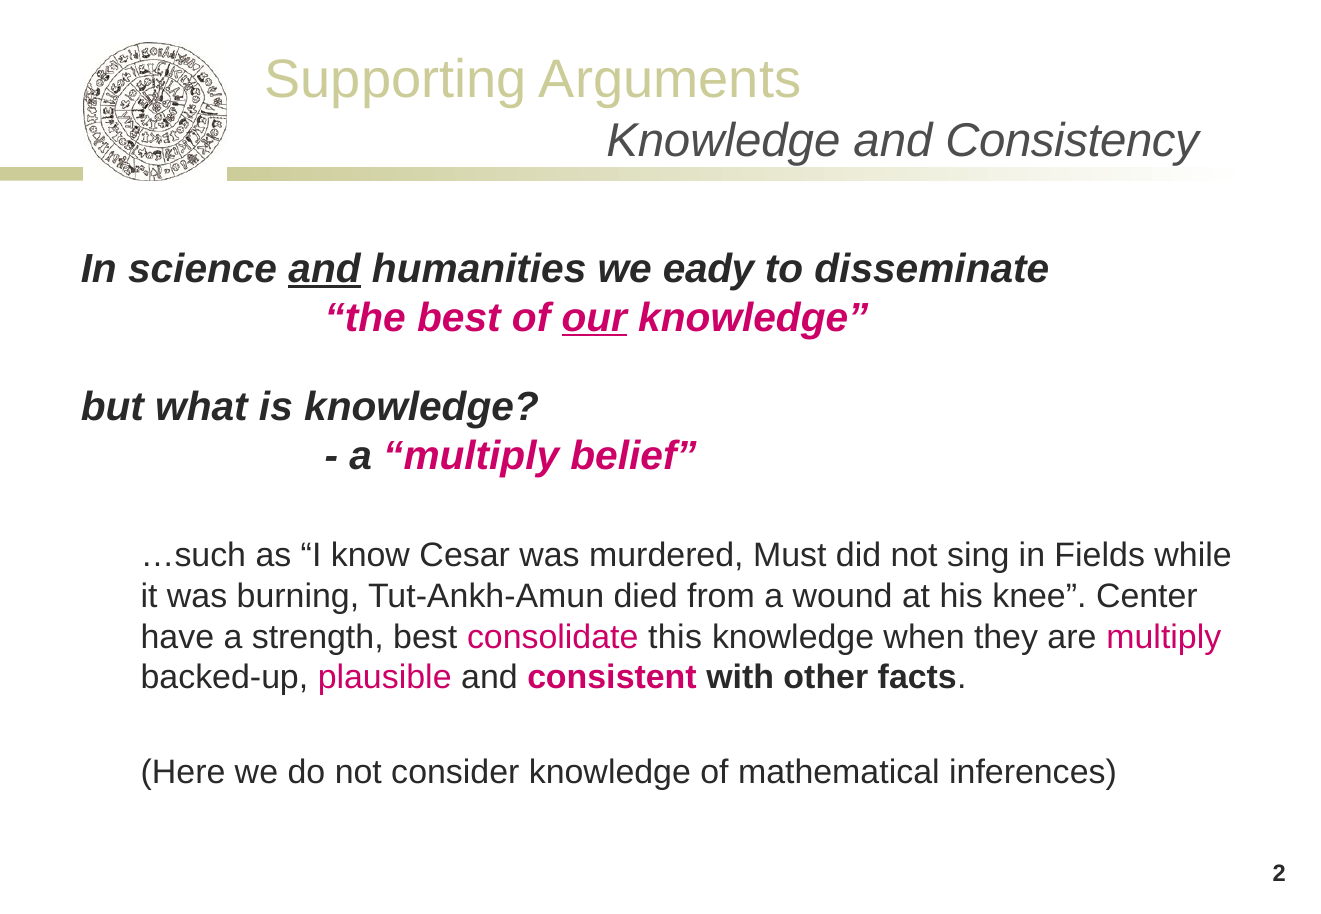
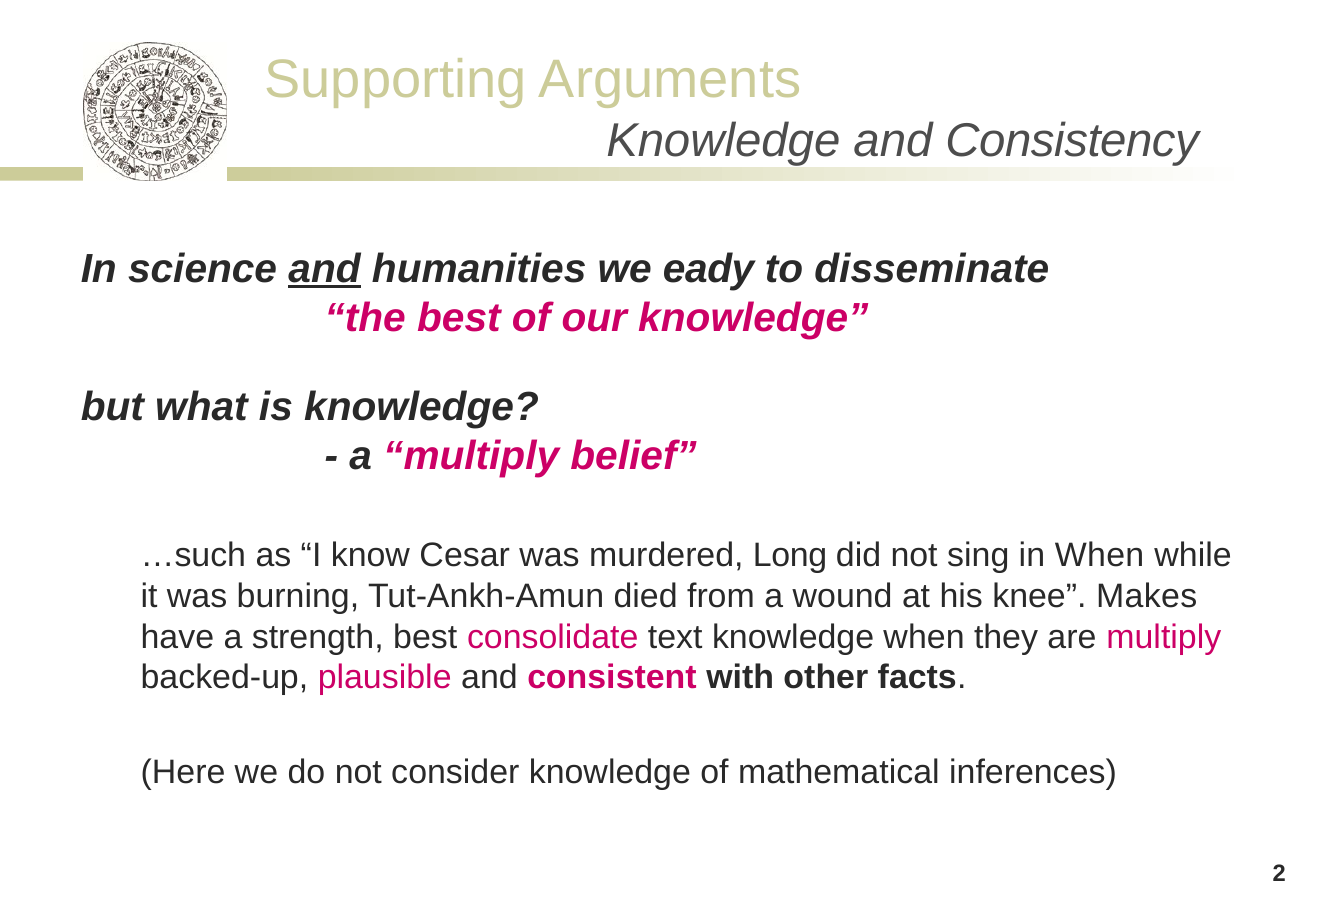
our underline: present -> none
Must: Must -> Long
in Fields: Fields -> When
Center: Center -> Makes
this: this -> text
